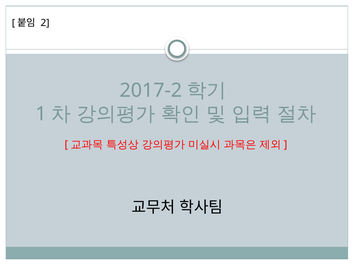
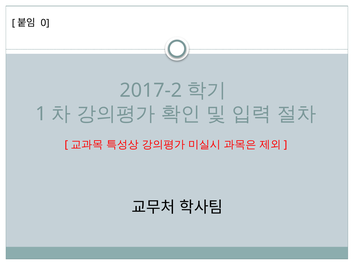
2: 2 -> 0
